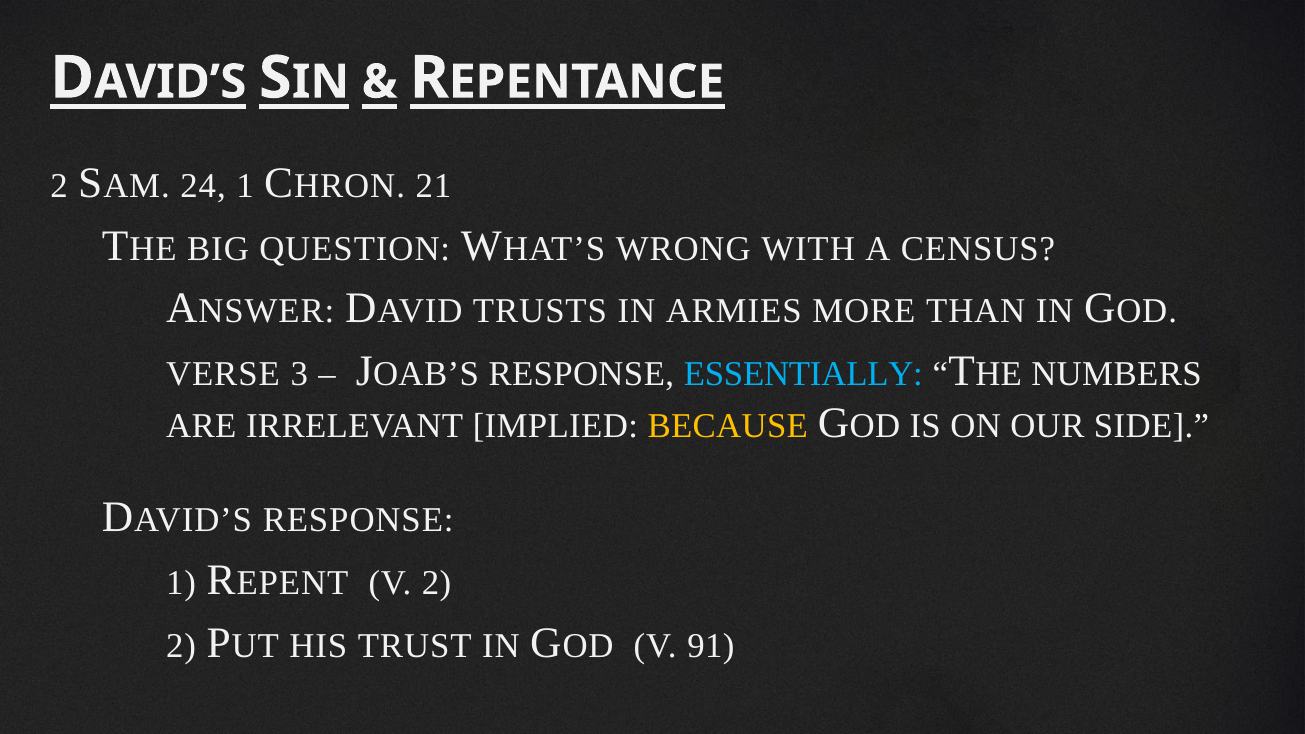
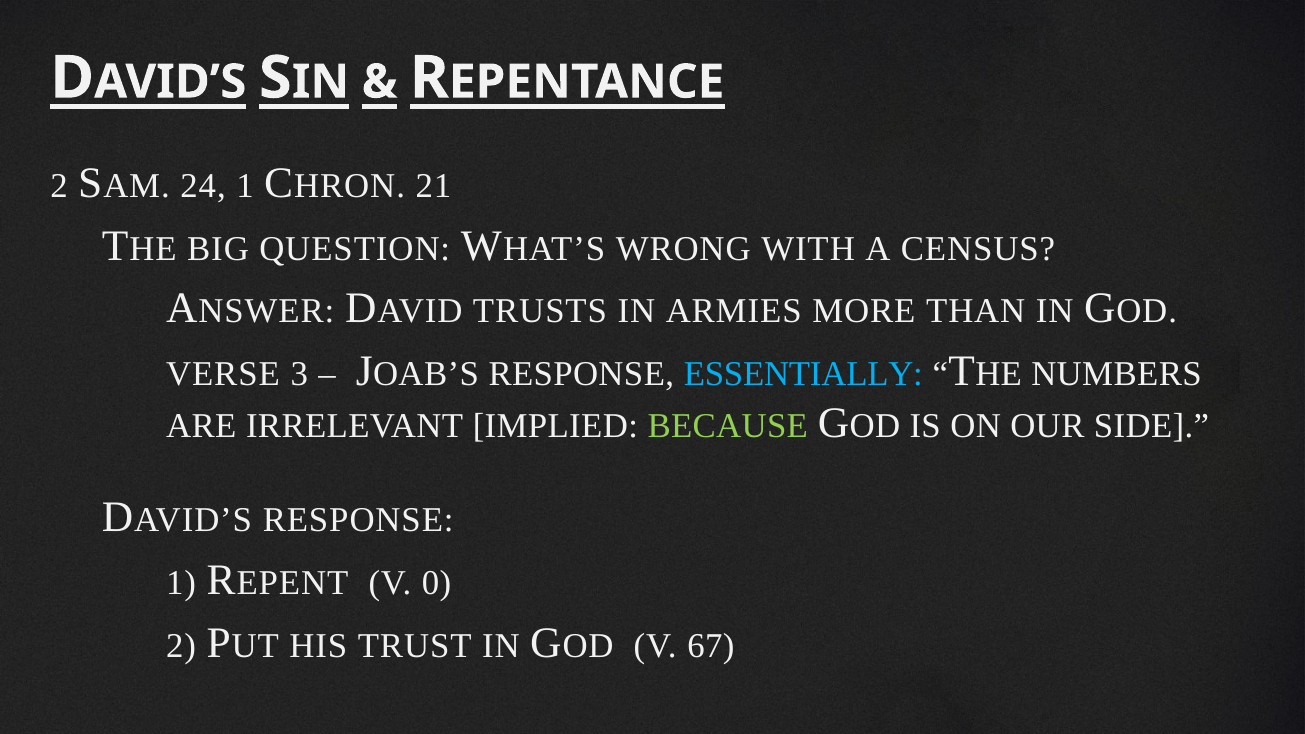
BECAUSE colour: yellow -> light green
V 2: 2 -> 0
91: 91 -> 67
